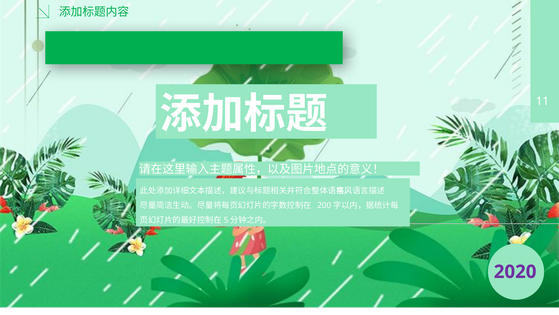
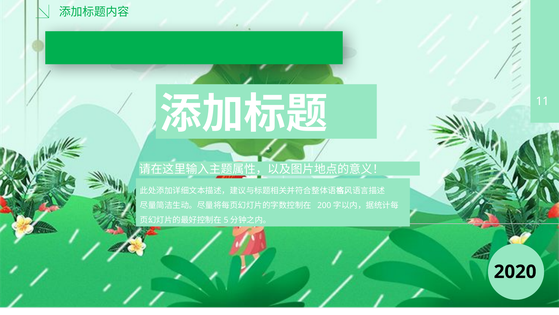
2020 colour: purple -> black
